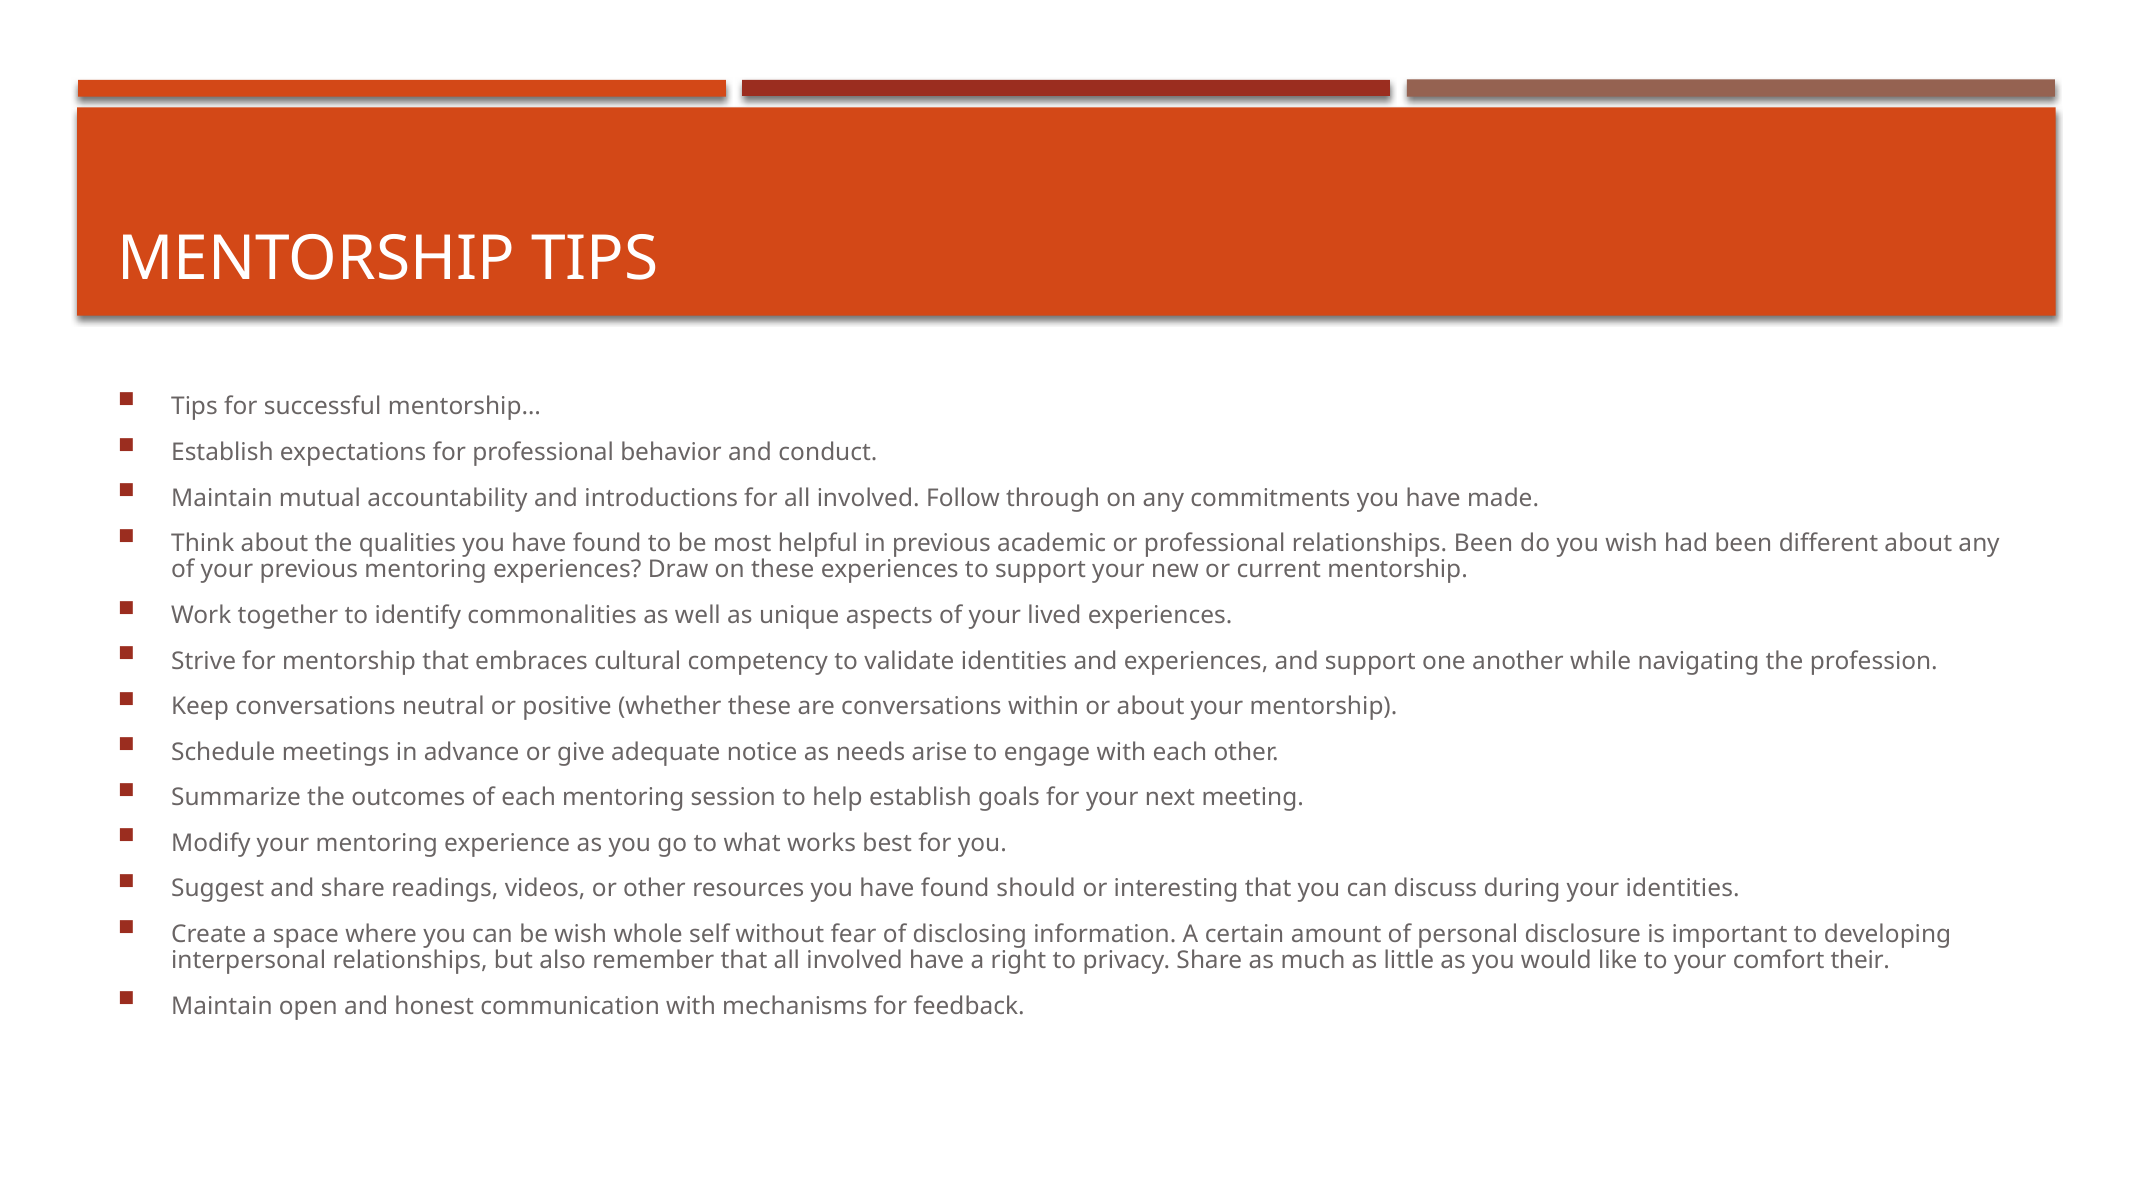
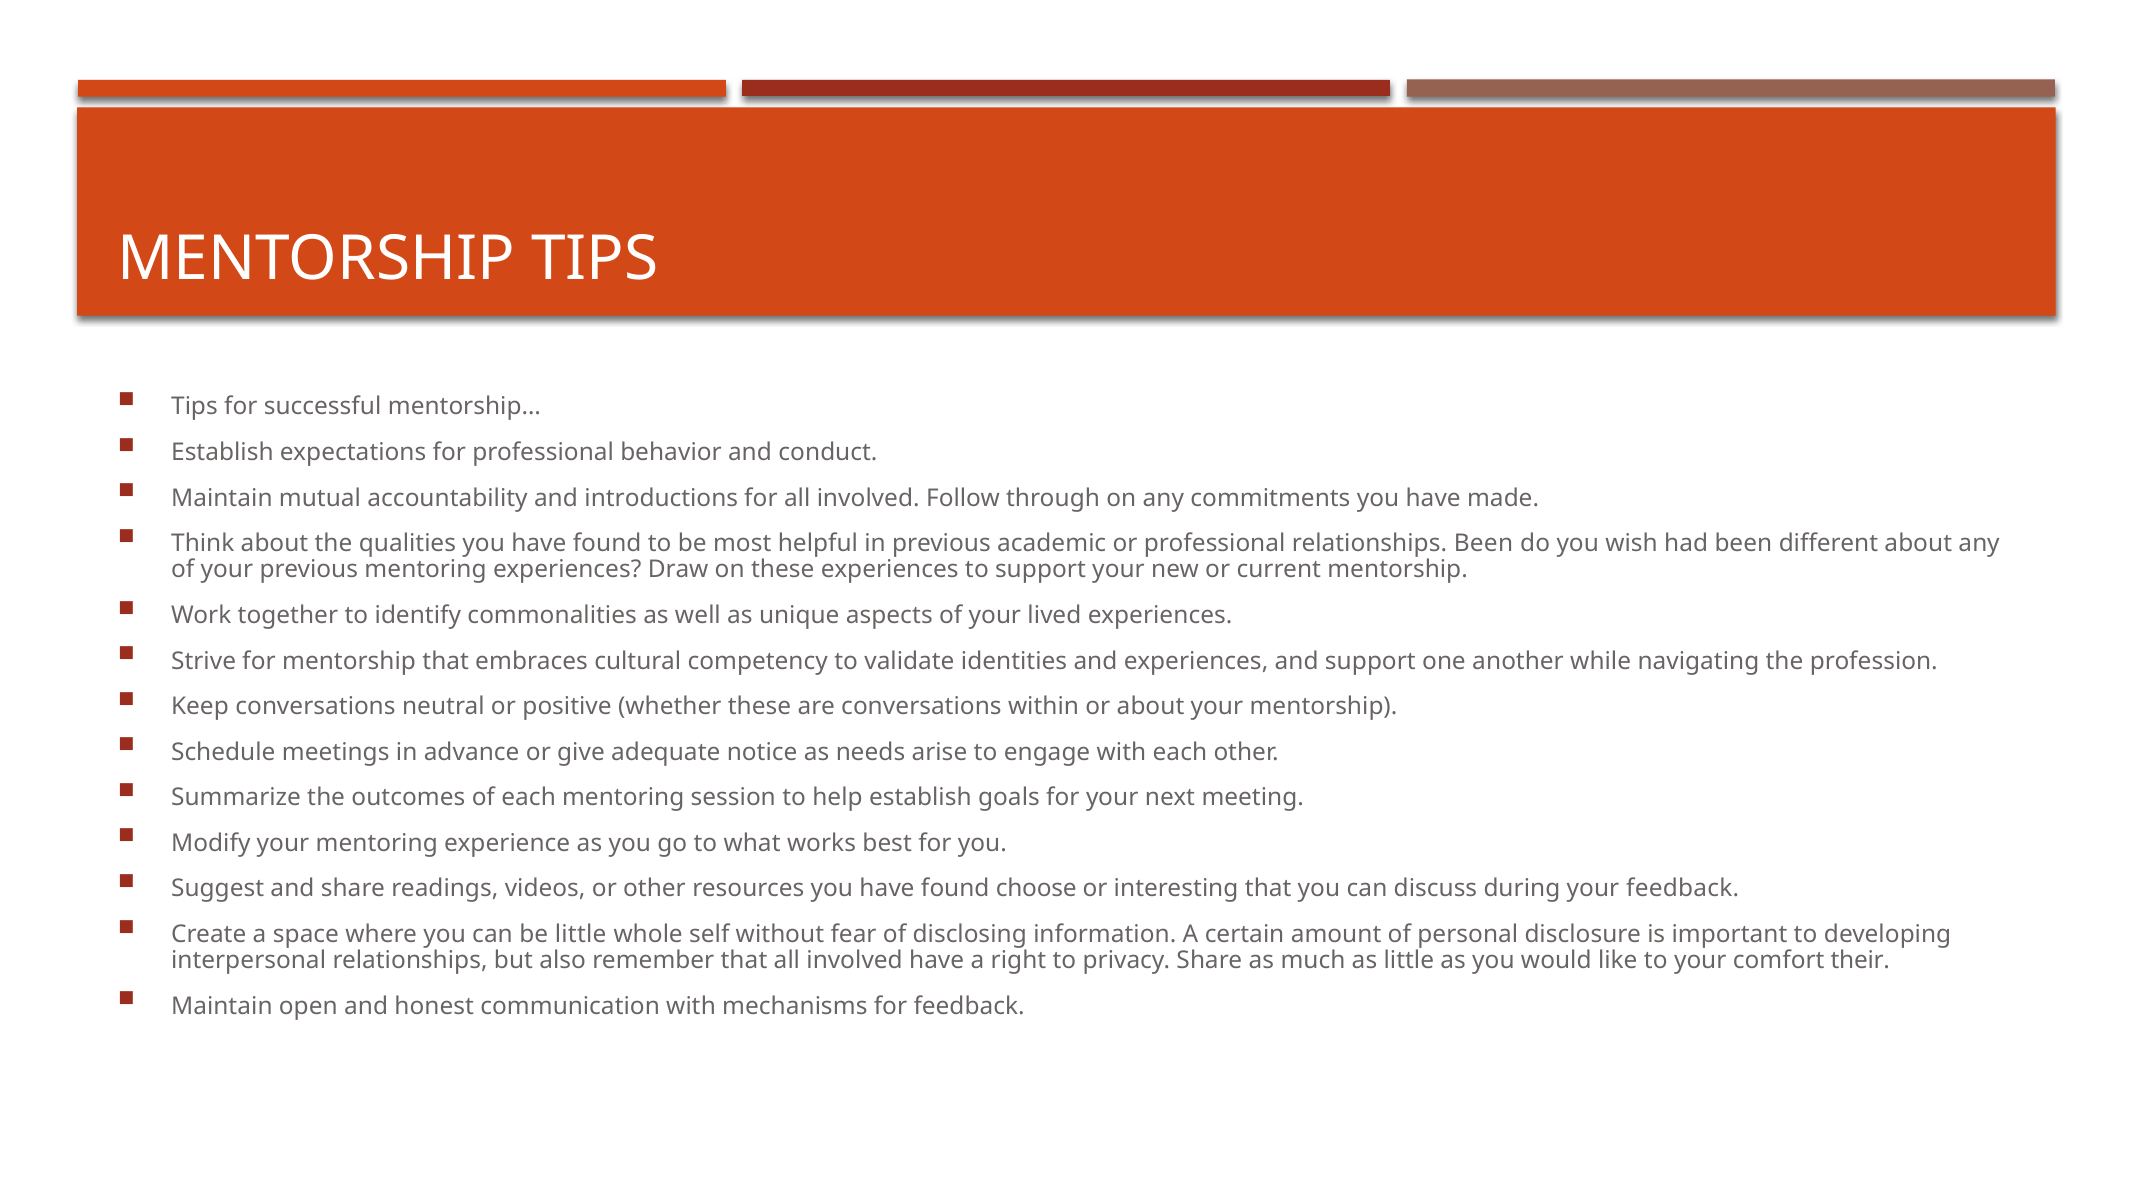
should: should -> choose
your identities: identities -> feedback
be wish: wish -> little
